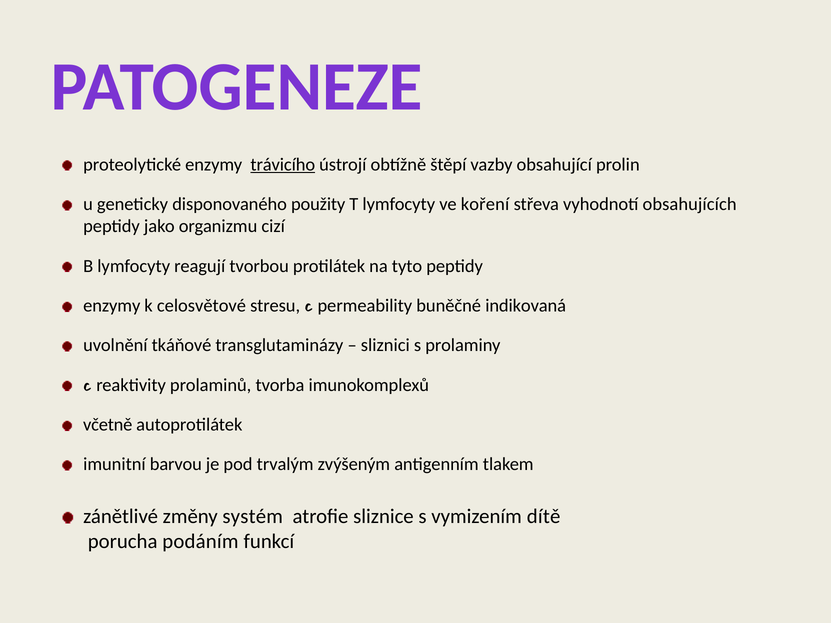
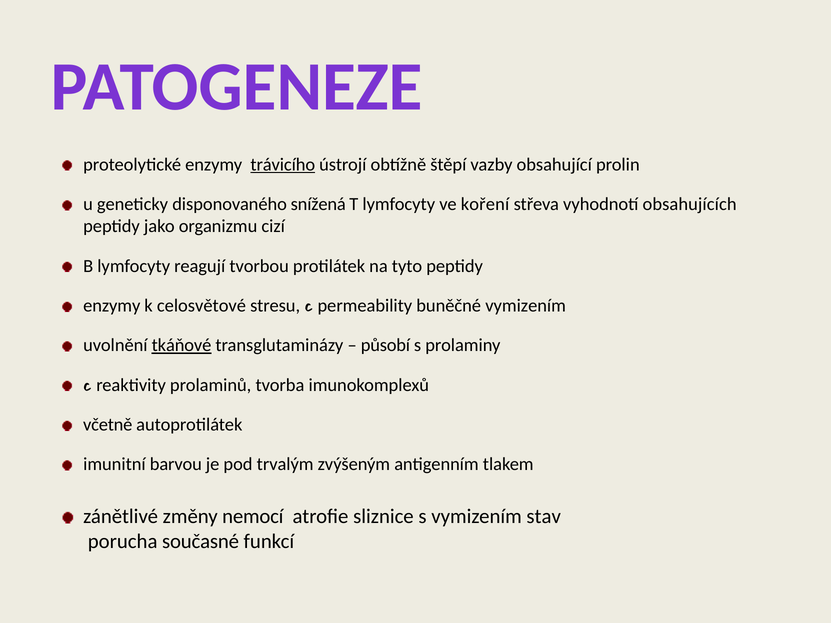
použity: použity -> snížená
buněčné indikovaná: indikovaná -> vymizením
tkáňové underline: none -> present
sliznici: sliznici -> působí
systém: systém -> nemocí
dítě: dítě -> stav
podáním: podáním -> současné
